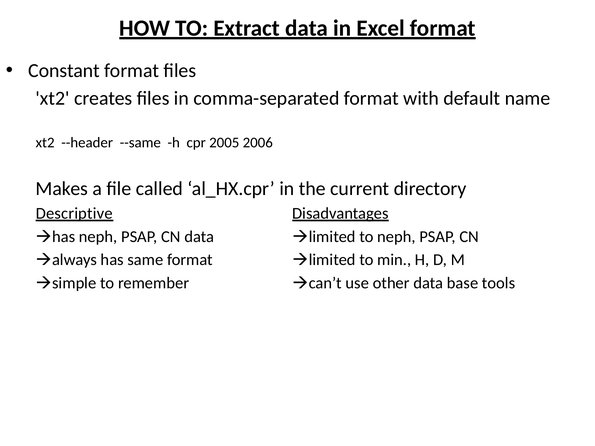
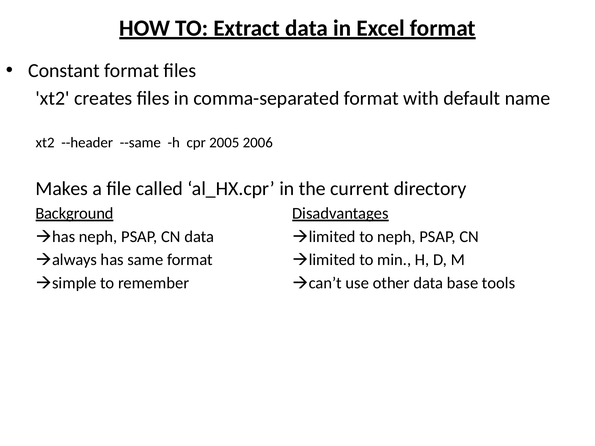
Descriptive: Descriptive -> Background
